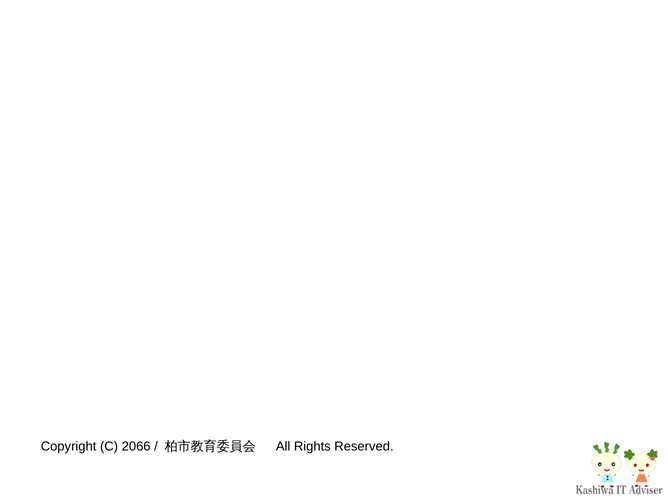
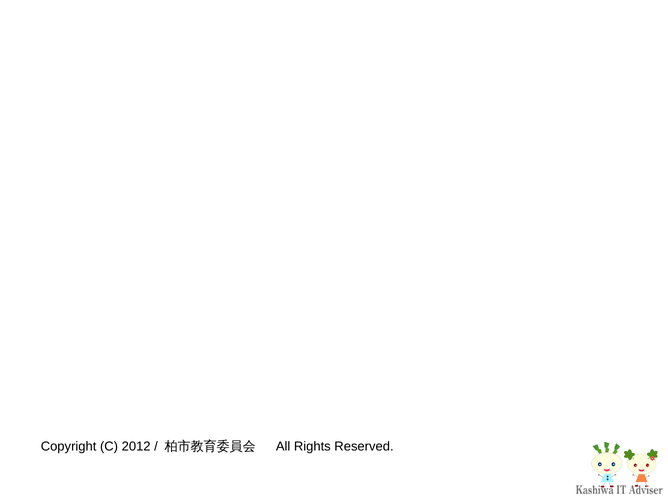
2066: 2066 -> 2012
